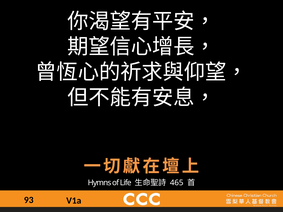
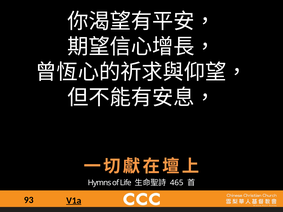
V1a underline: none -> present
